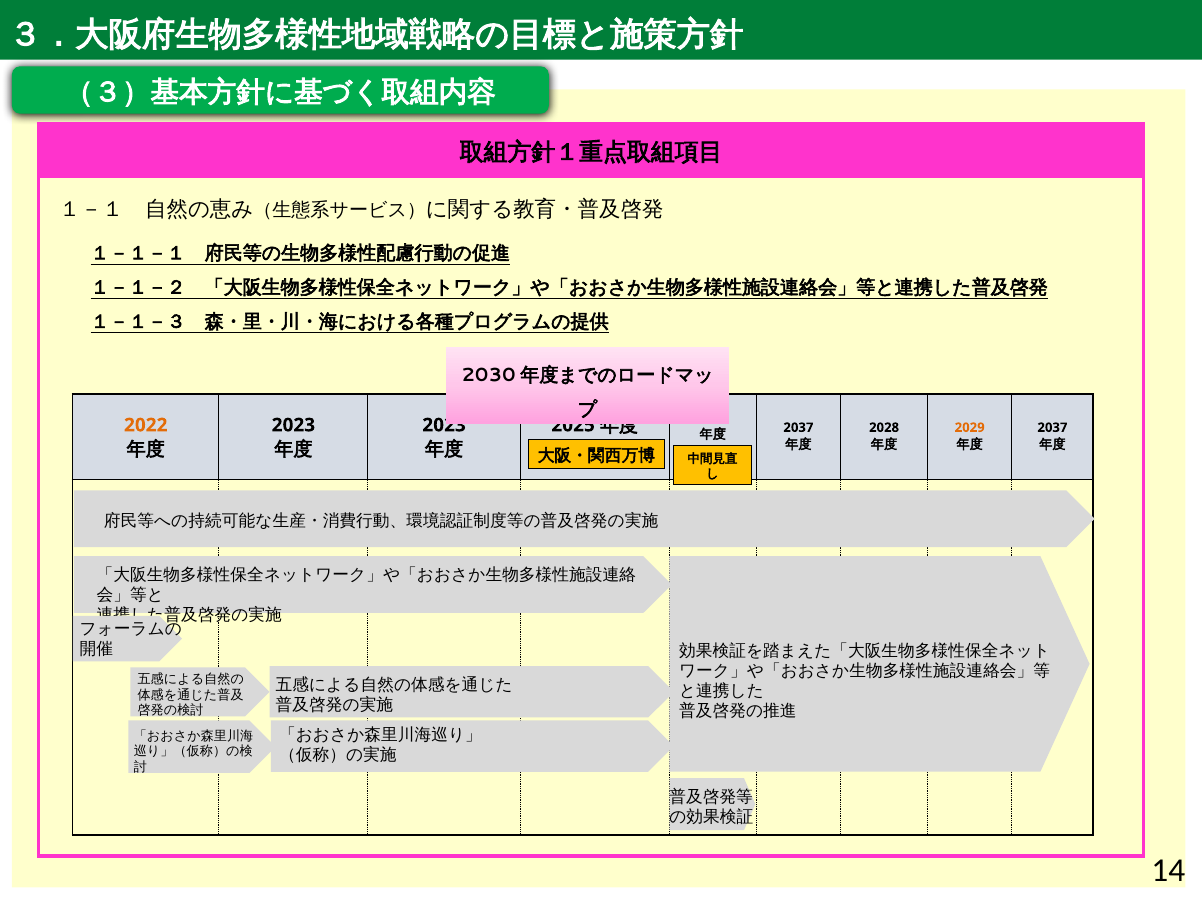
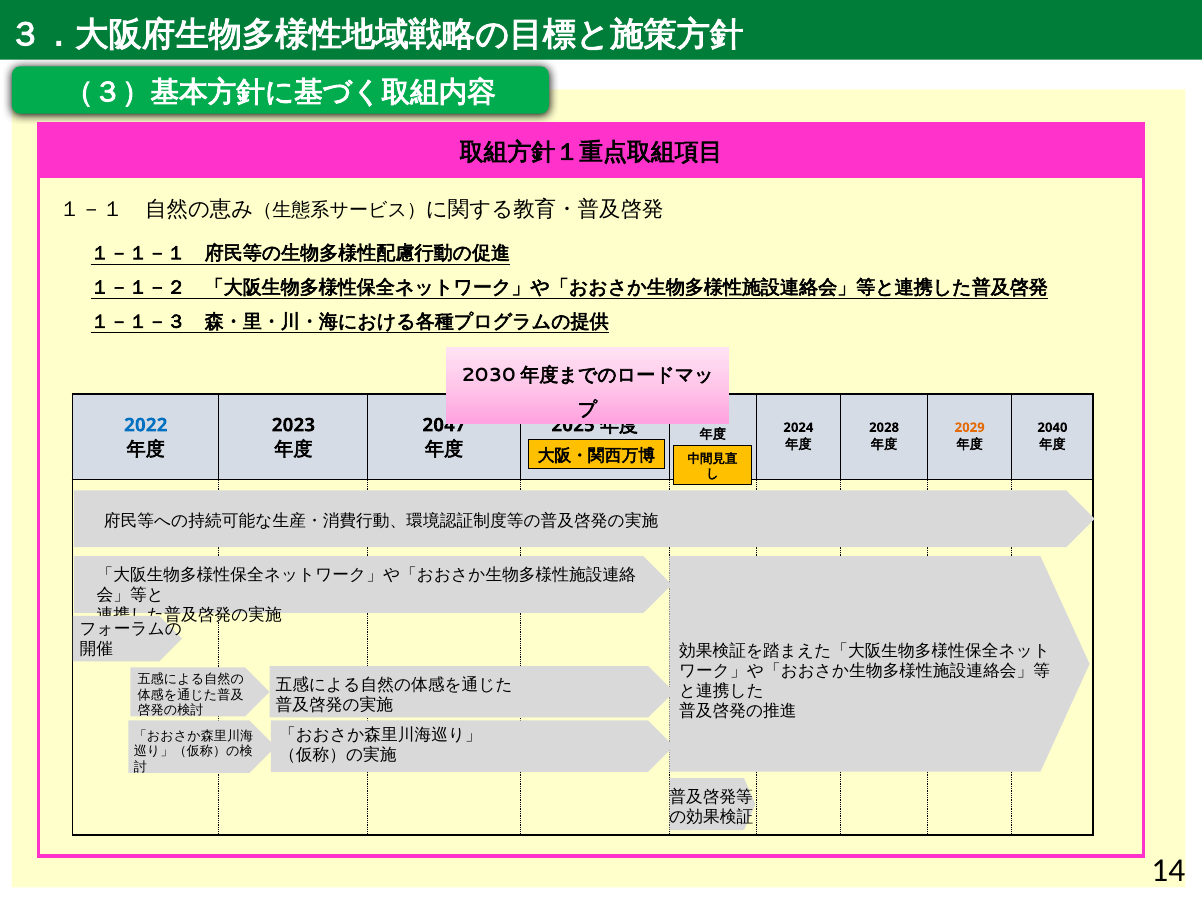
2022 colour: orange -> blue
2023 at (444, 425): 2023 -> 2047
2037 at (1052, 428): 2037 -> 2040
2037 at (798, 428): 2037 -> 2024
